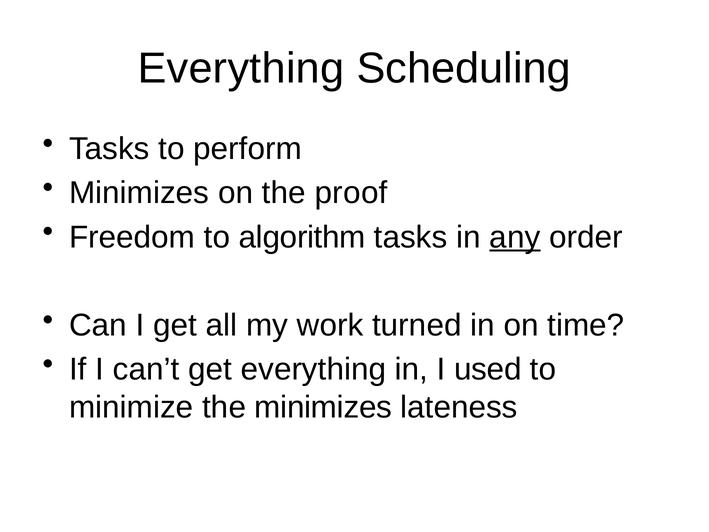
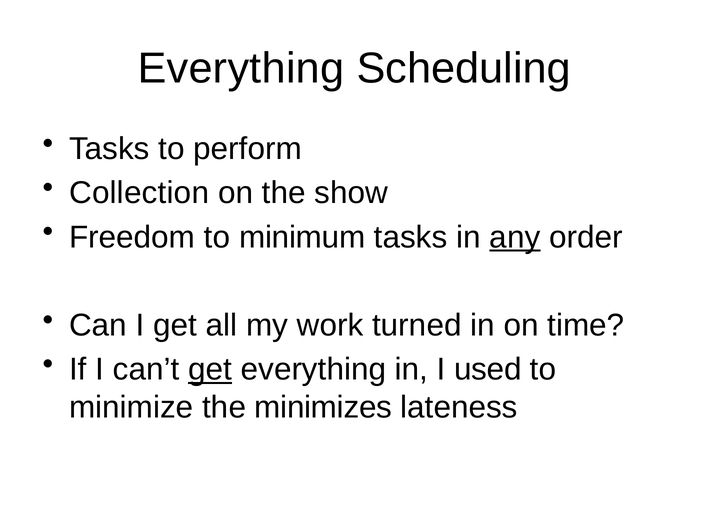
Minimizes at (139, 193): Minimizes -> Collection
proof: proof -> show
algorithm: algorithm -> minimum
get at (210, 369) underline: none -> present
